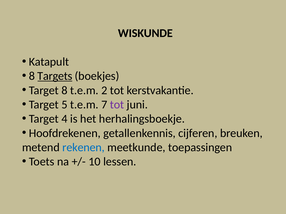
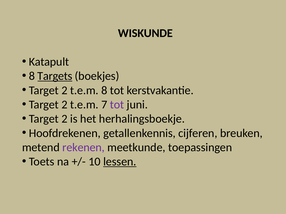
8 at (64, 90): 8 -> 2
t.e.m 2: 2 -> 8
5 at (64, 105): 5 -> 2
4 at (64, 119): 4 -> 2
rekenen colour: blue -> purple
lessen underline: none -> present
